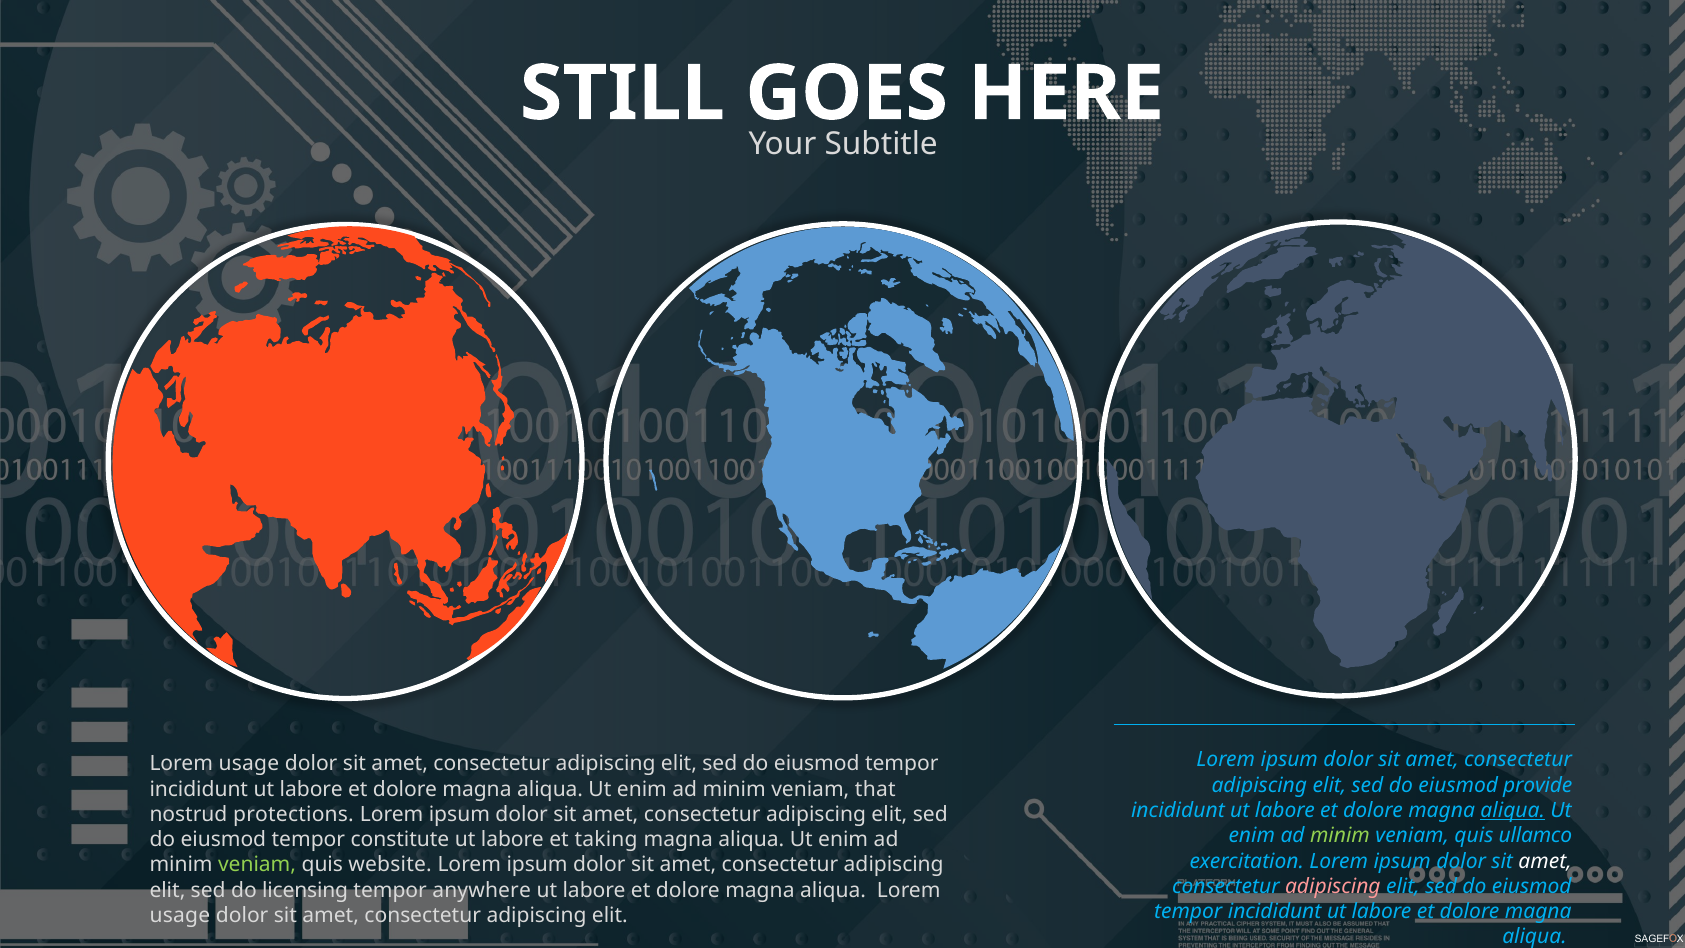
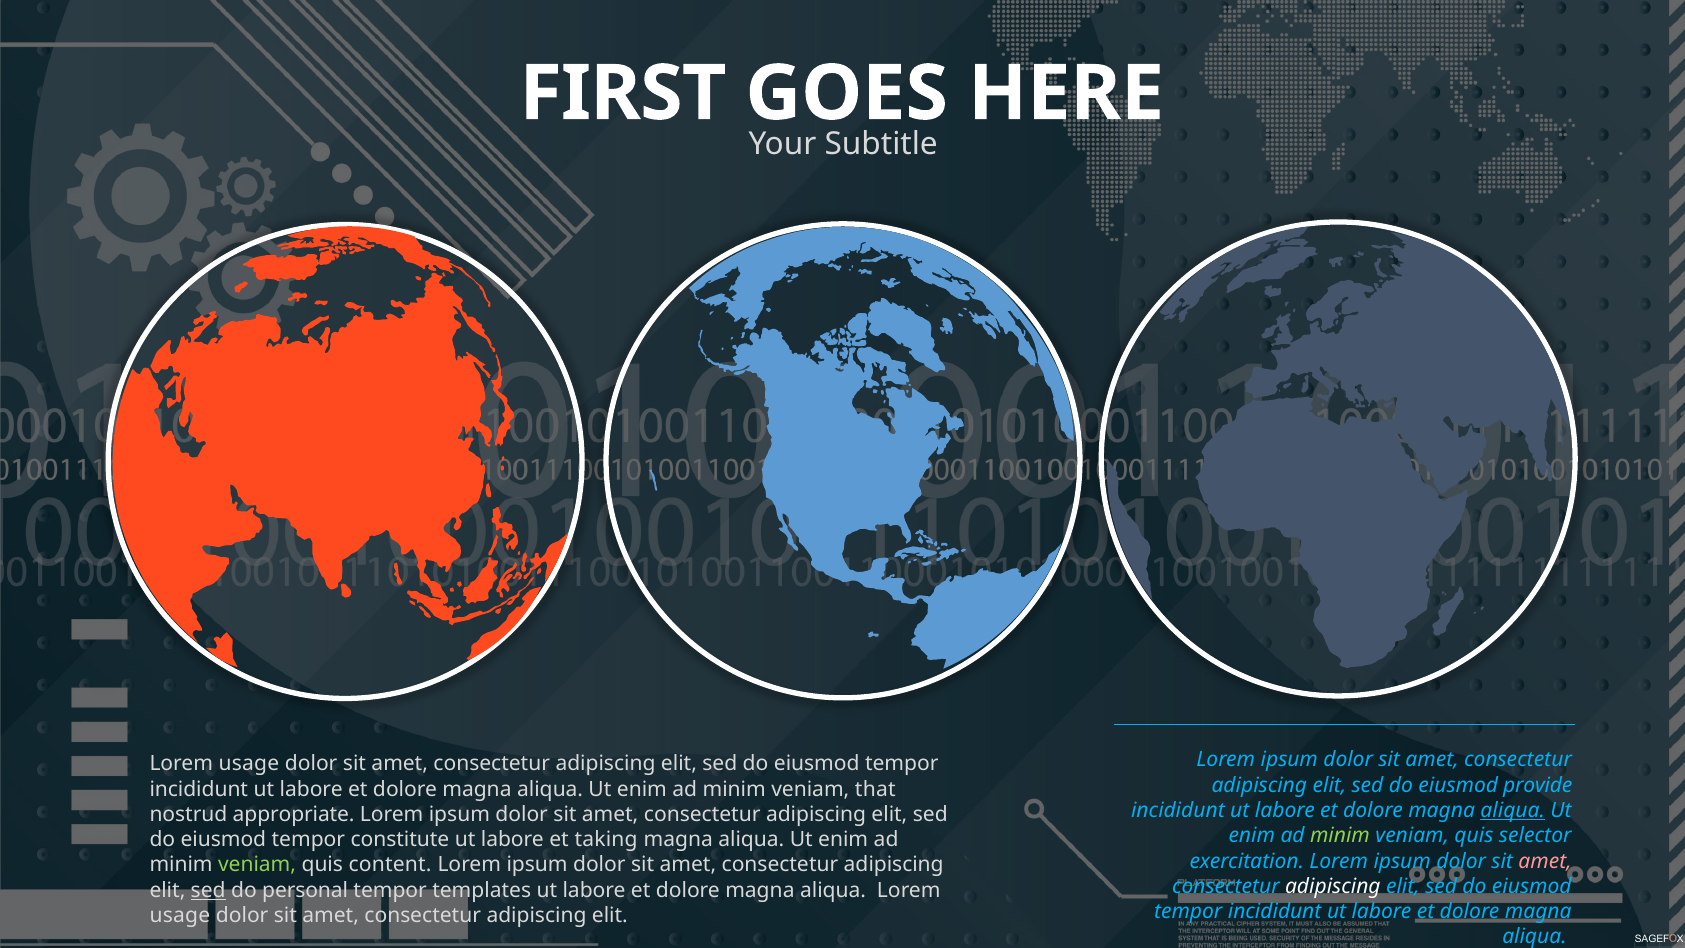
STILL: STILL -> FIRST
protections: protections -> appropriate
ullamco: ullamco -> selector
amet at (1545, 861) colour: white -> pink
website: website -> content
adipiscing at (1333, 886) colour: pink -> white
sed at (208, 890) underline: none -> present
licensing: licensing -> personal
anywhere: anywhere -> templates
